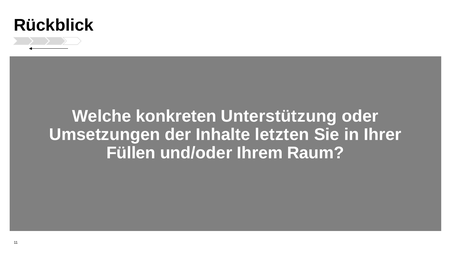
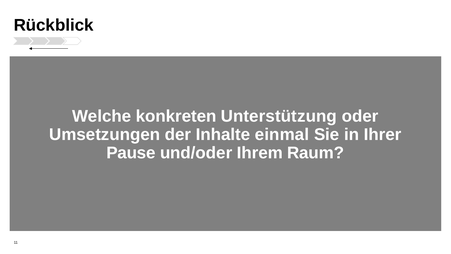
letzten: letzten -> einmal
Füllen: Füllen -> Pause
